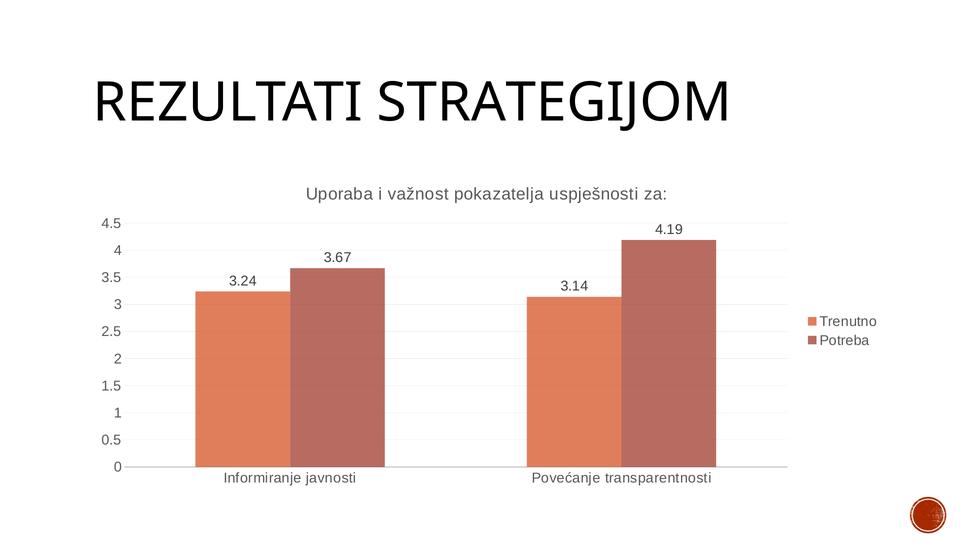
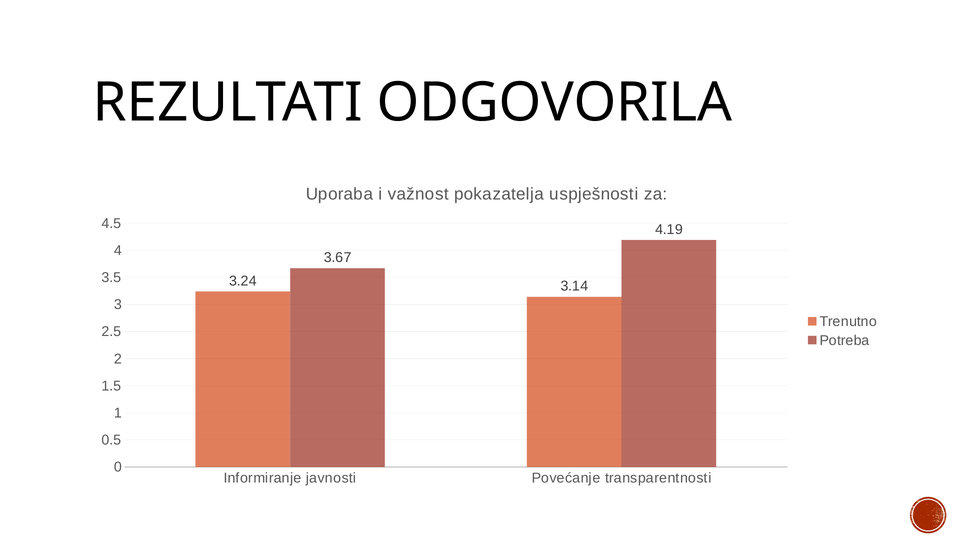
STRATEGIJOM: STRATEGIJOM -> ODGOVORILA
